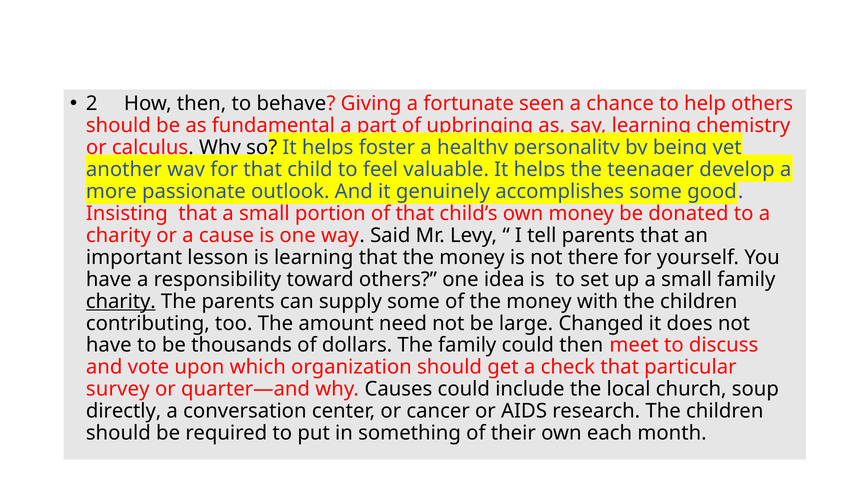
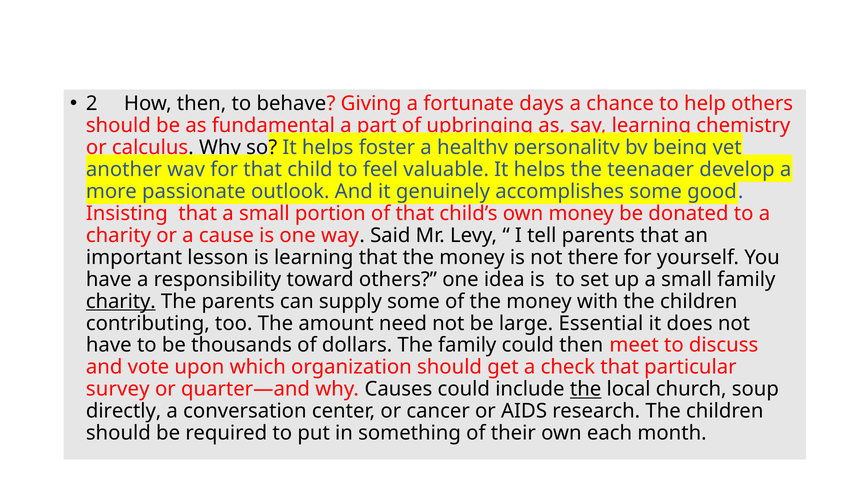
seen: seen -> days
Changed: Changed -> Essential
the at (586, 389) underline: none -> present
